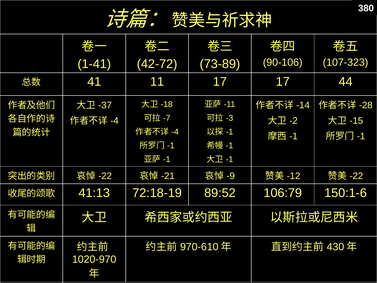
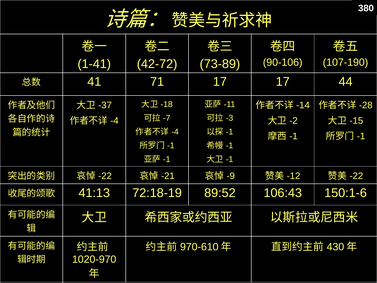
107-323: 107-323 -> 107-190
11: 11 -> 71
106:79: 106:79 -> 106:43
